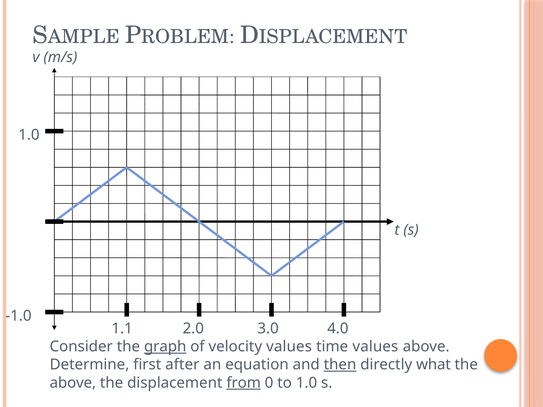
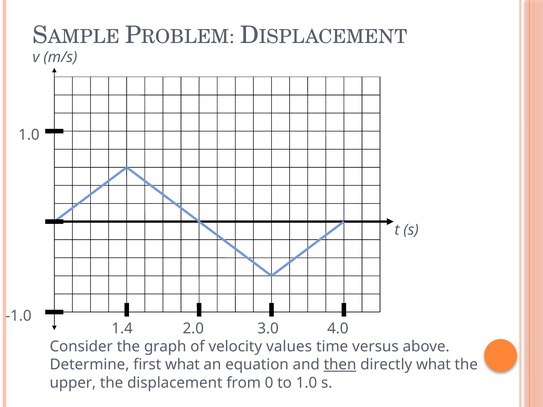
1.1: 1.1 -> 1.4
graph underline: present -> none
time values: values -> versus
first after: after -> what
above at (73, 383): above -> upper
from underline: present -> none
